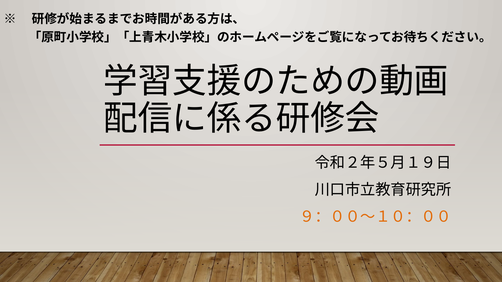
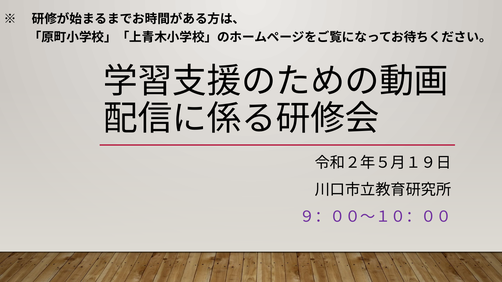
９：００～１０：００ colour: orange -> purple
